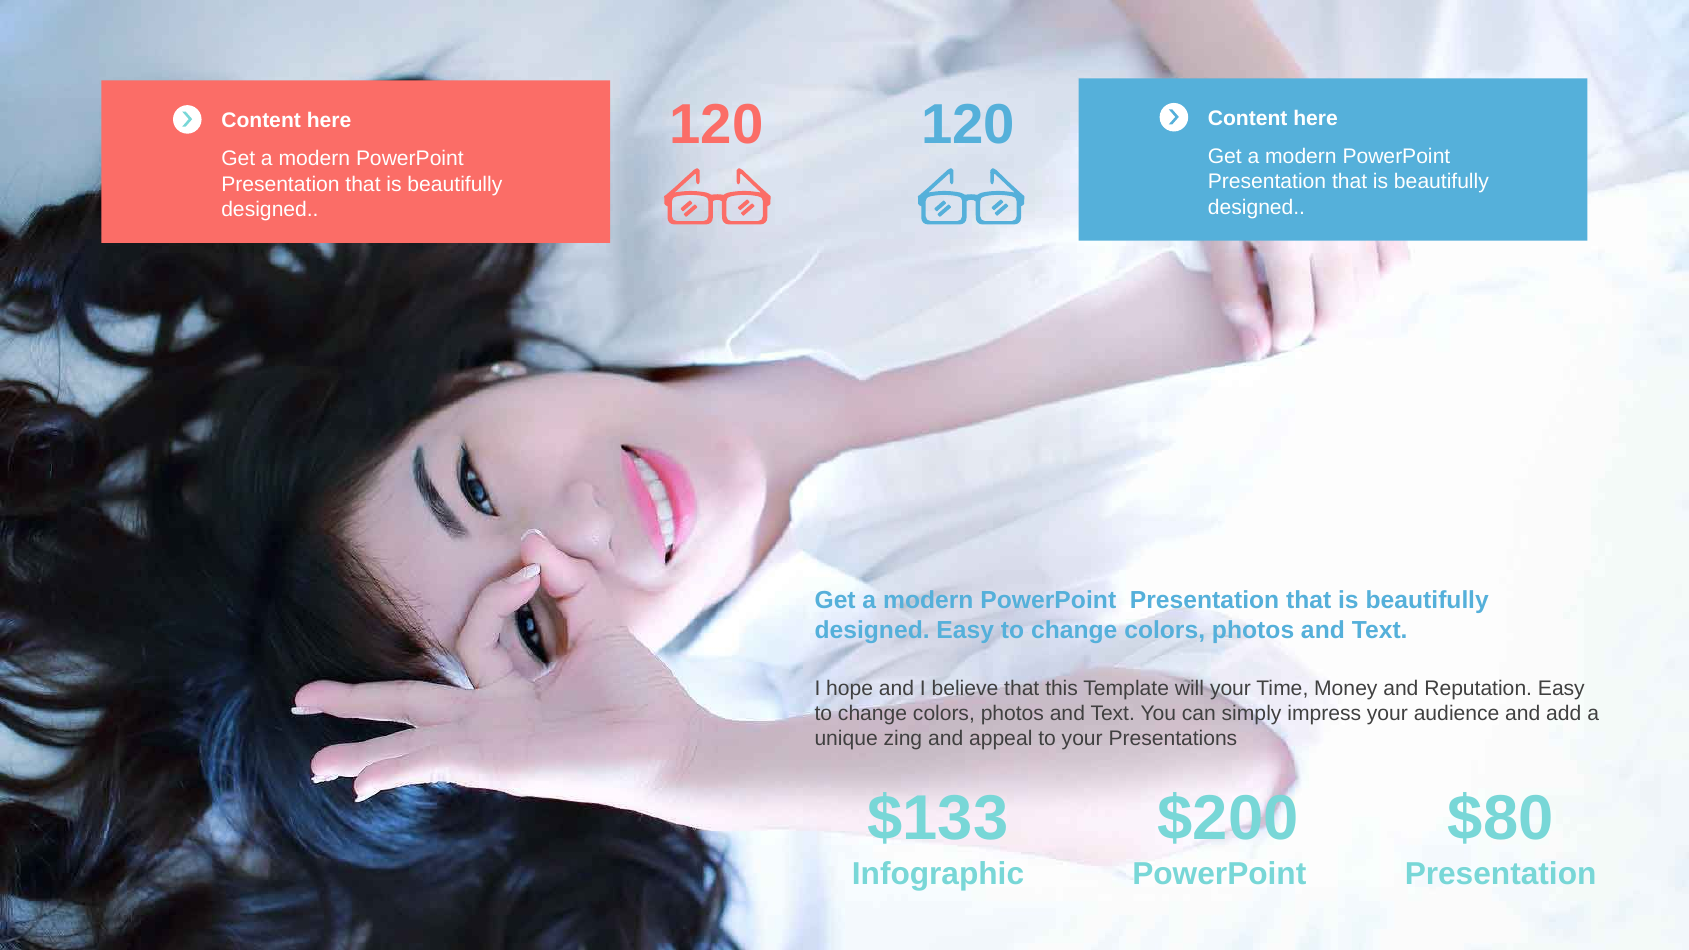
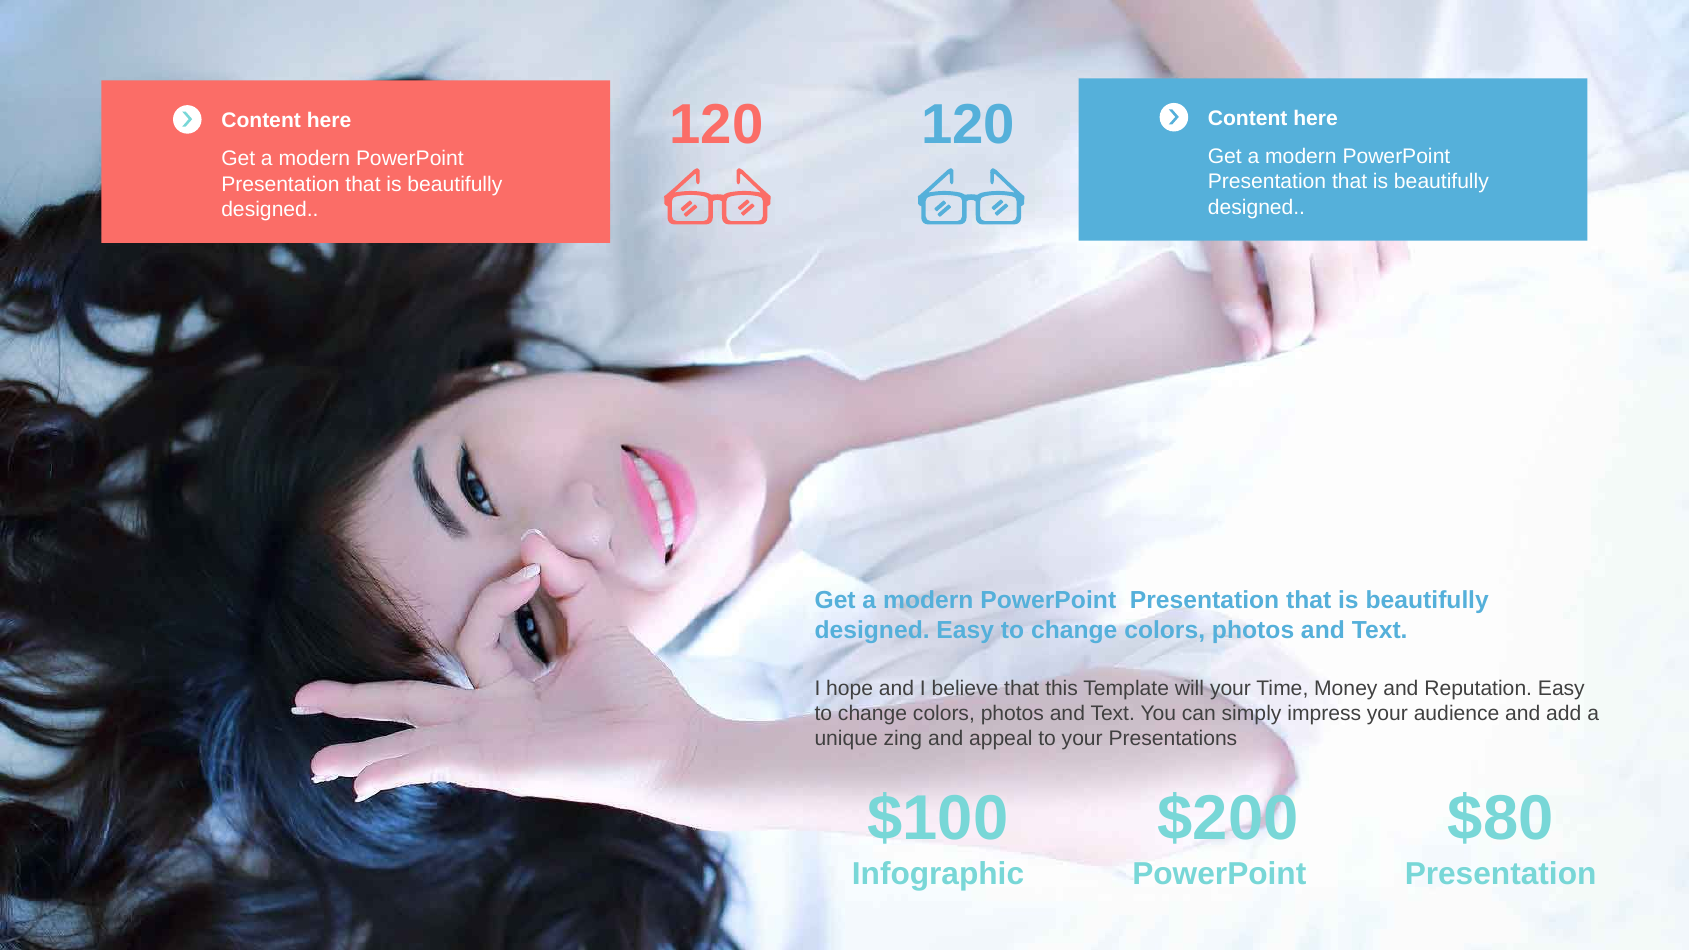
$133: $133 -> $100
